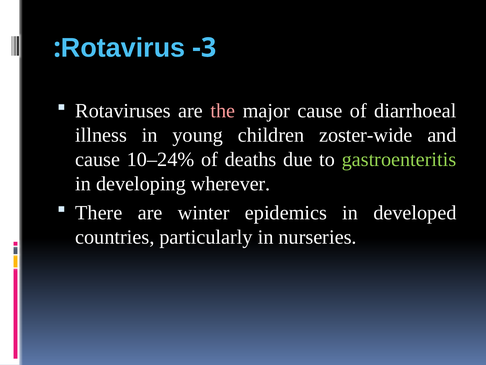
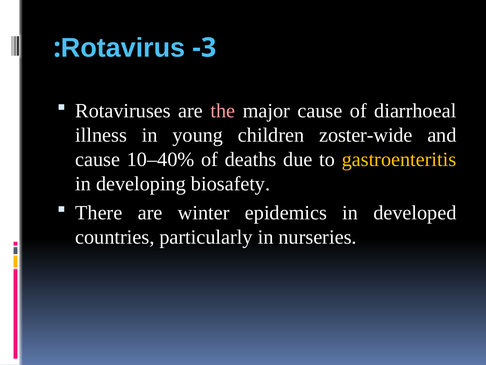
10–24%: 10–24% -> 10–40%
gastroenteritis colour: light green -> yellow
wherever: wherever -> biosafety
